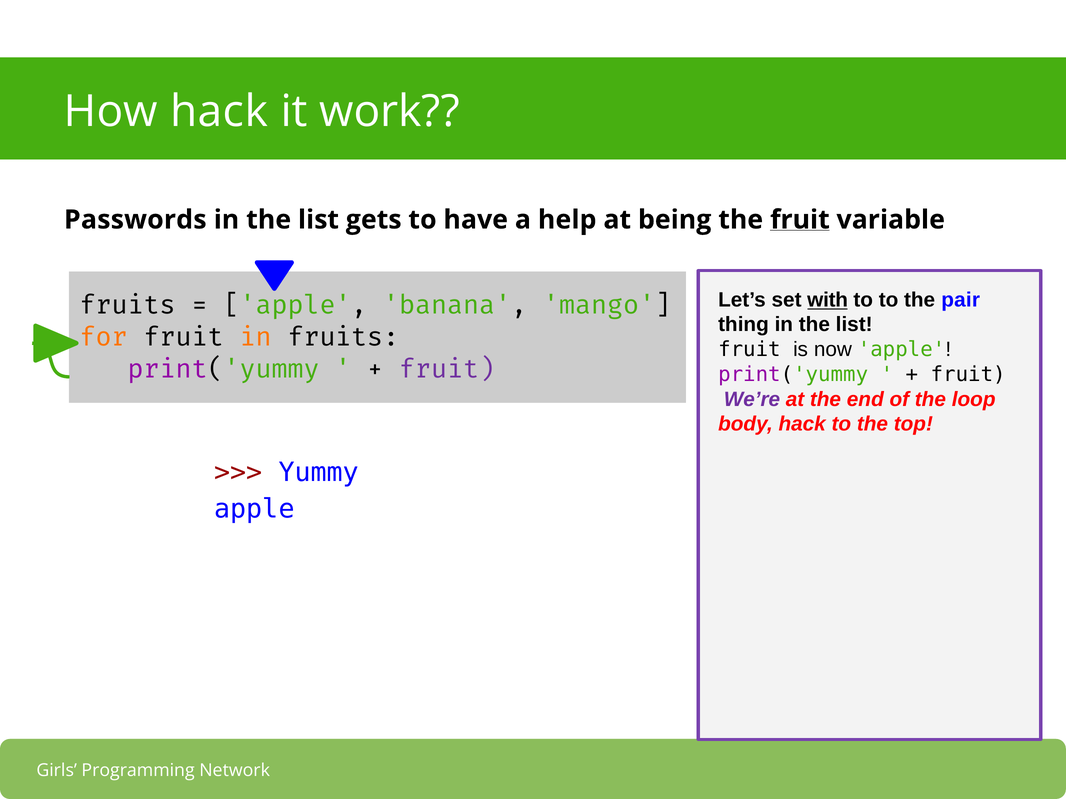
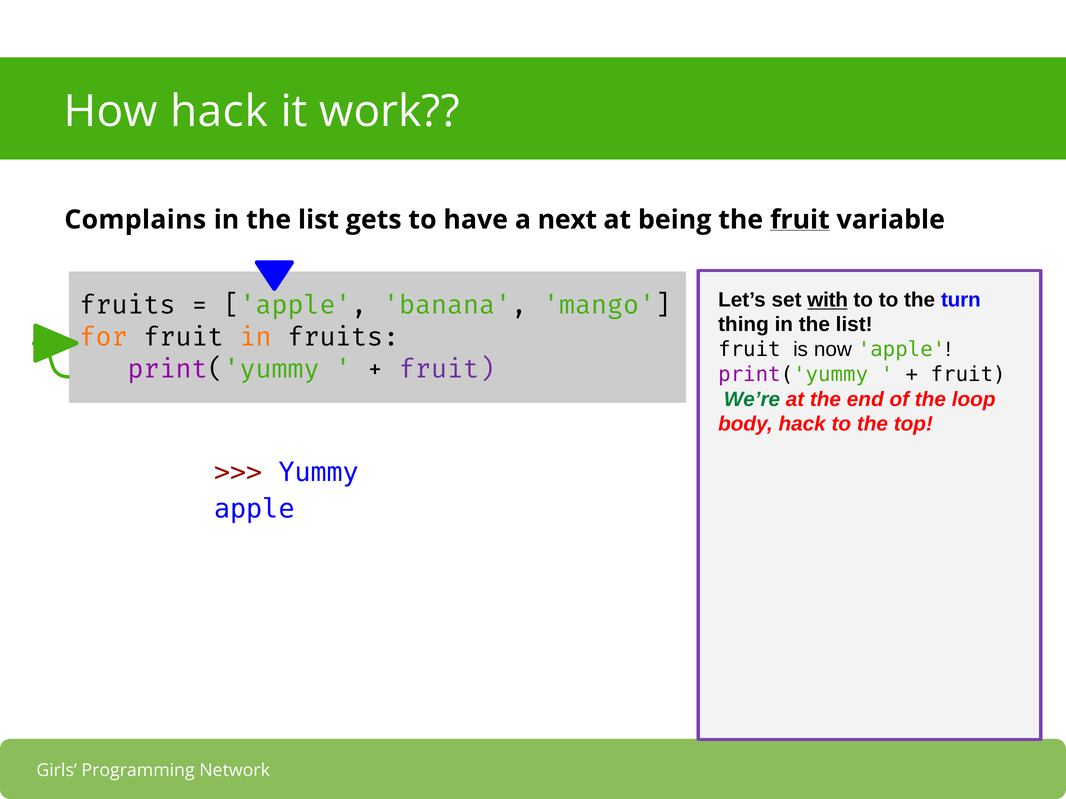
Passwords: Passwords -> Complains
help: help -> next
pair: pair -> turn
We’re colour: purple -> green
